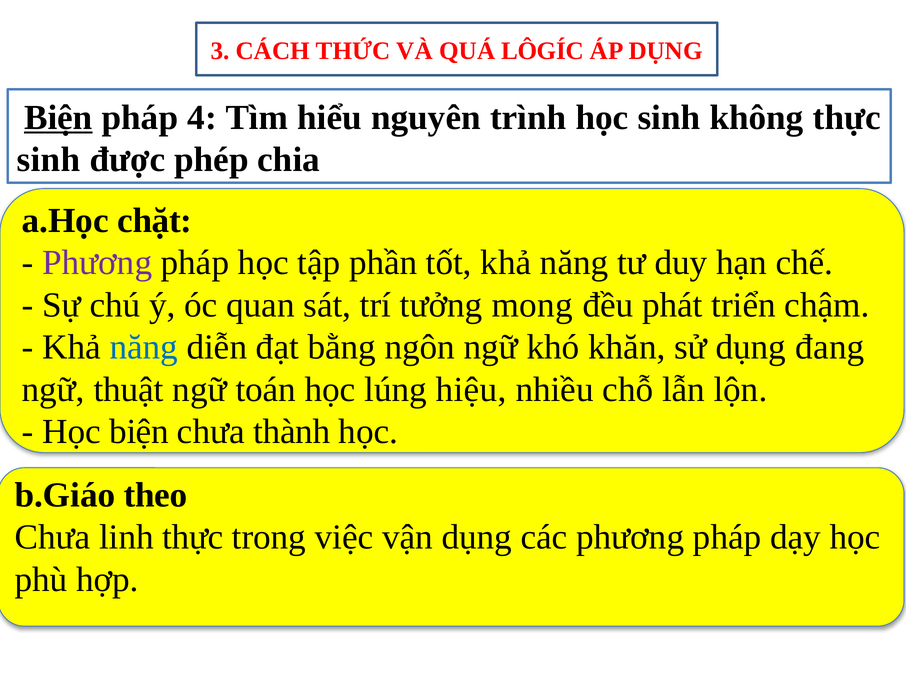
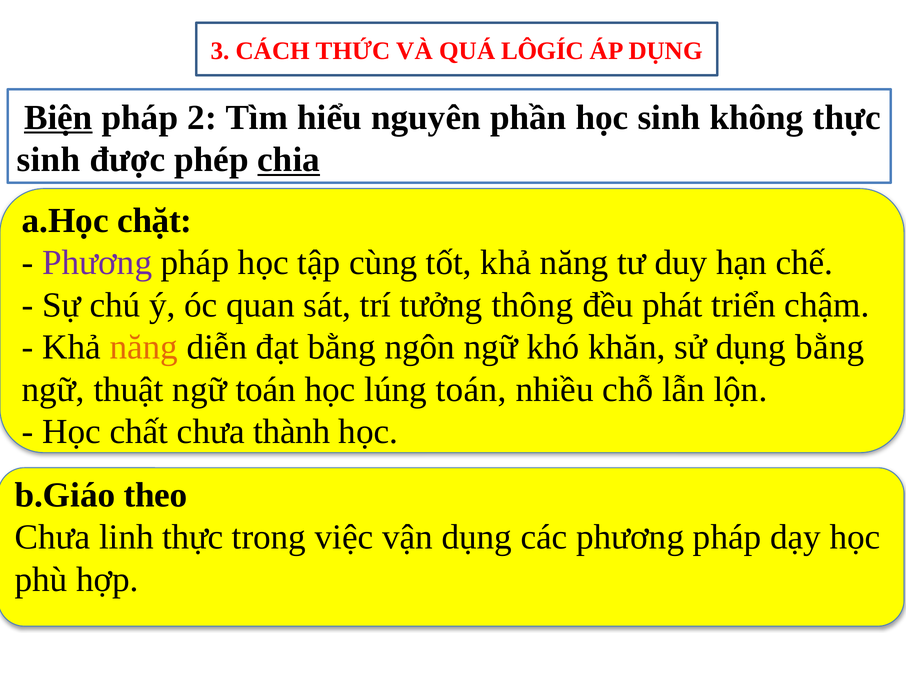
4: 4 -> 2
trình: trình -> phần
chia underline: none -> present
phần: phần -> cùng
mong: mong -> thông
năng at (144, 347) colour: blue -> orange
dụng đang: đang -> bằng
lúng hiệu: hiệu -> toán
Học biện: biện -> chất
